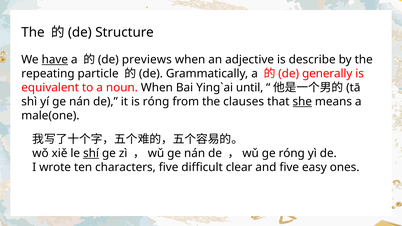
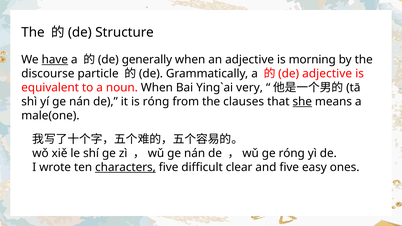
previews: previews -> generally
describe: describe -> morning
repeating: repeating -> discourse
de generally: generally -> adjective
until: until -> very
shí underline: present -> none
characters underline: none -> present
